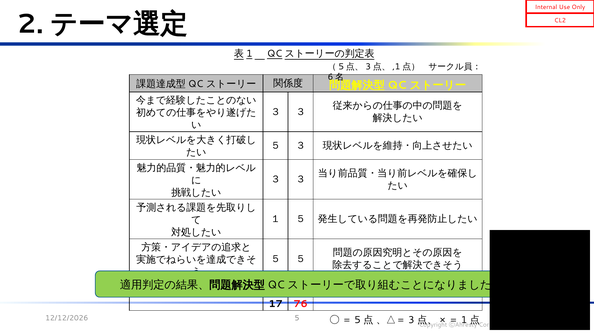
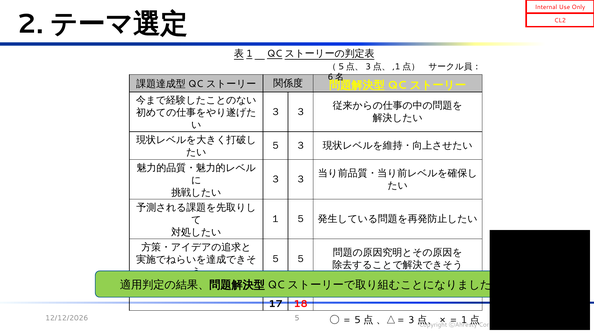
76: 76 -> 18
